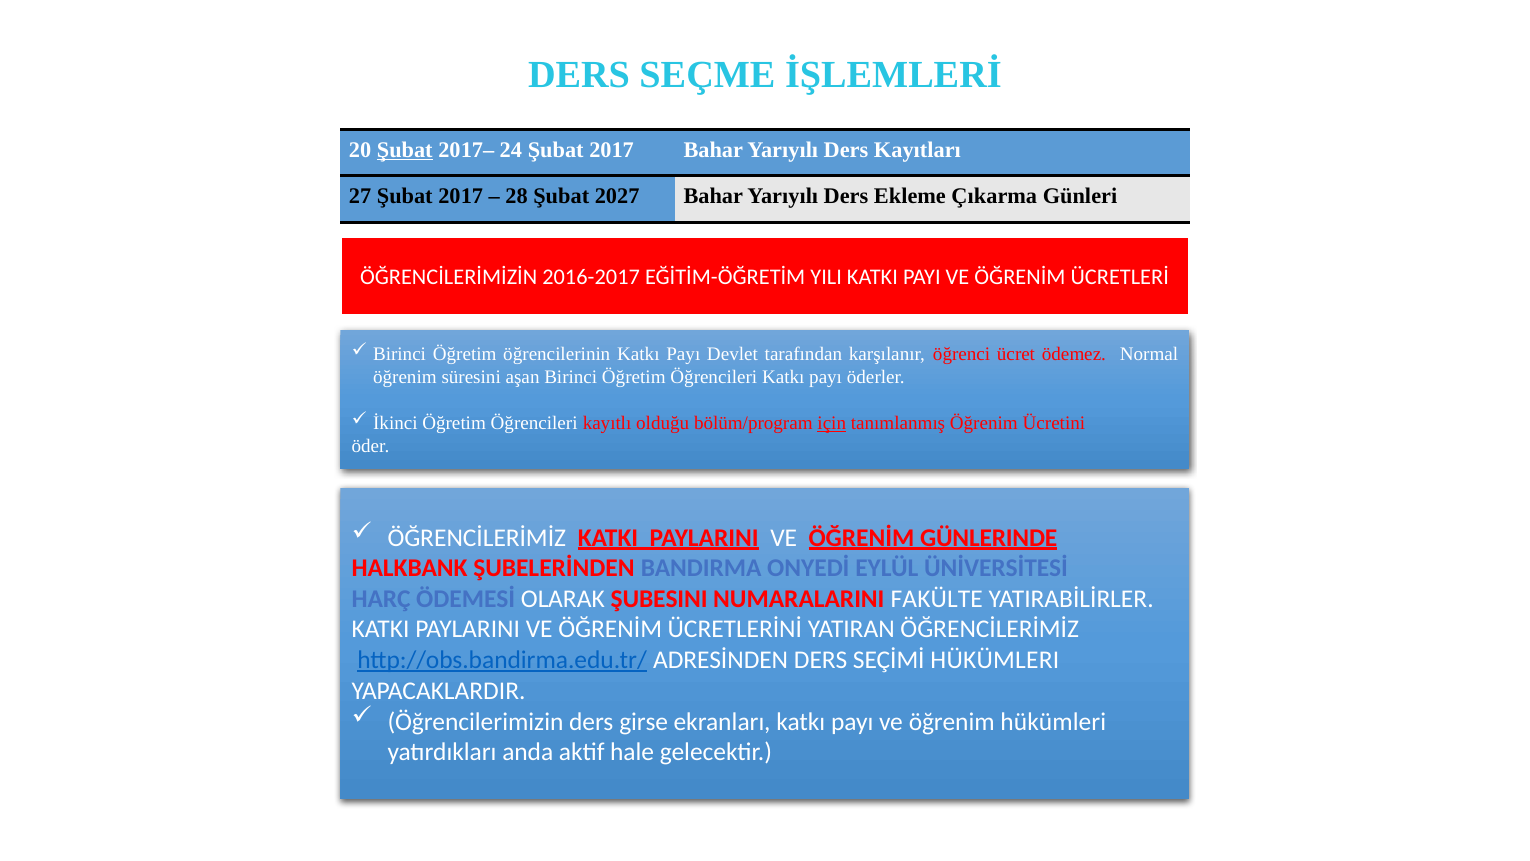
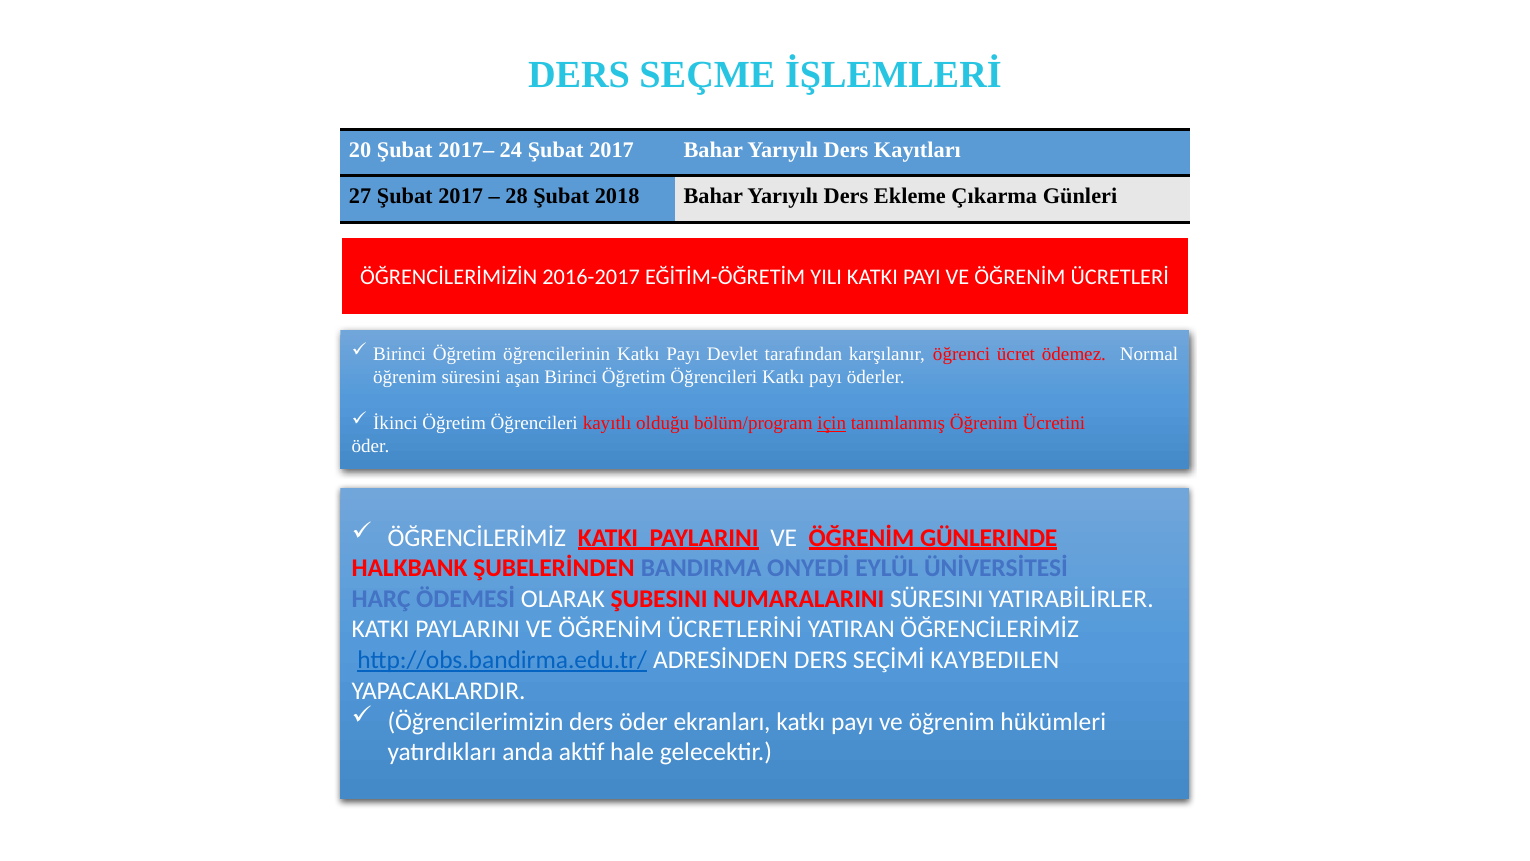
Şubat at (405, 150) underline: present -> none
2027: 2027 -> 2018
NUMARALARINI FAKÜLTE: FAKÜLTE -> SÜRESINI
SEÇİMİ HÜKÜMLERI: HÜKÜMLERI -> KAYBEDILEN
ders girse: girse -> öder
